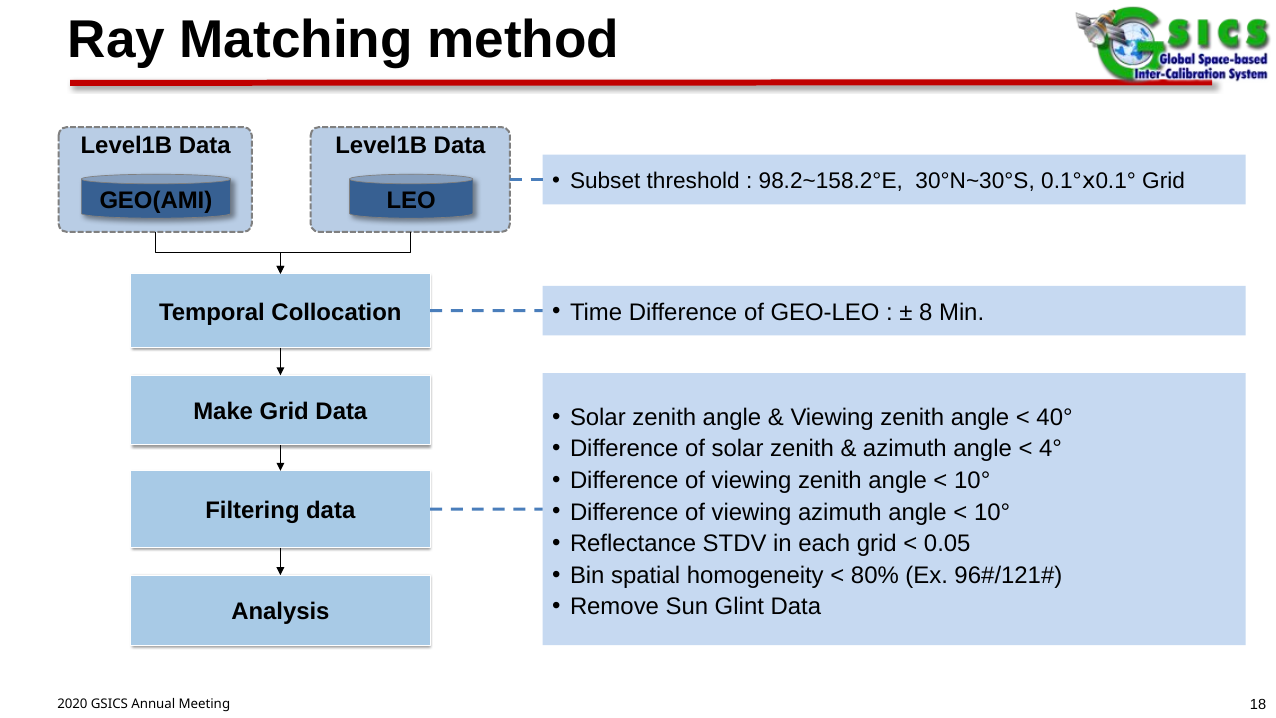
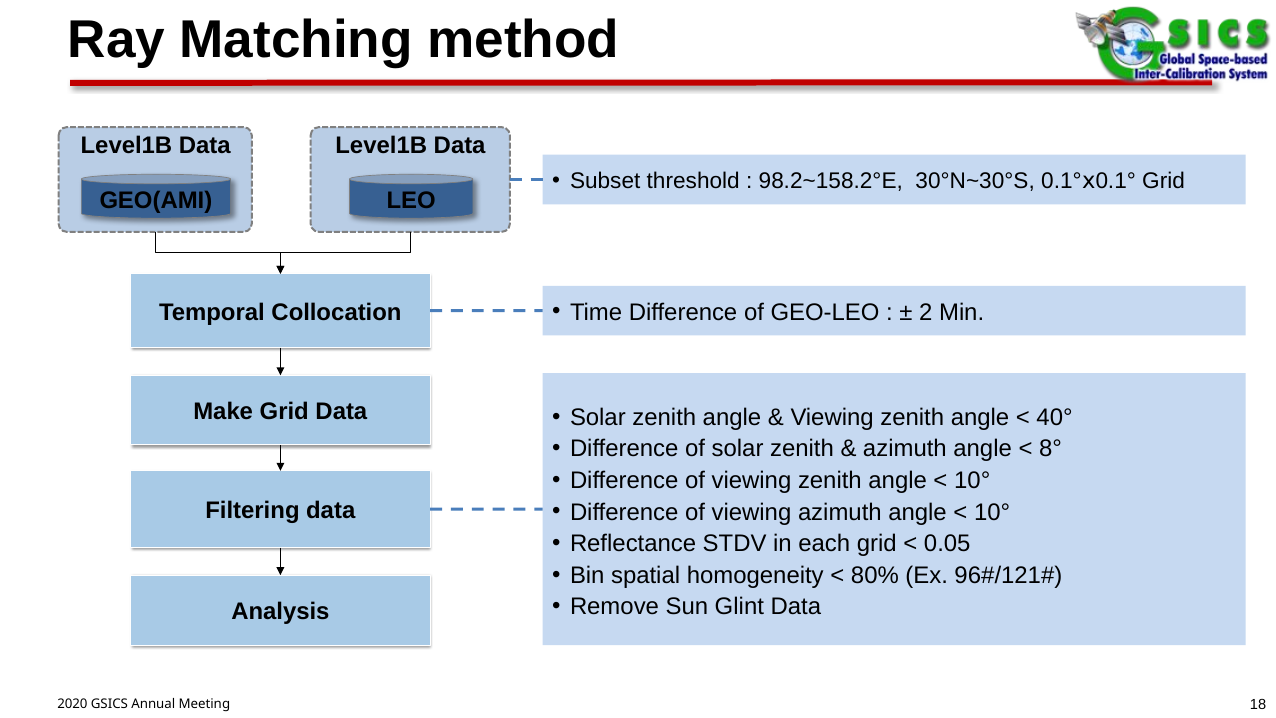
8: 8 -> 2
4°: 4° -> 8°
